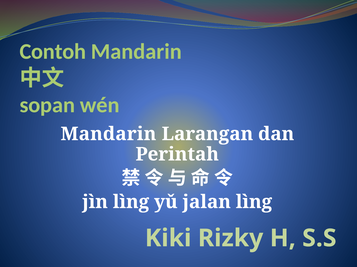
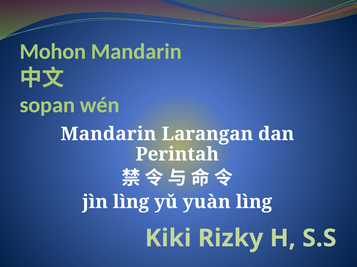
Contoh: Contoh -> Mohon
jalan: jalan -> yuàn
